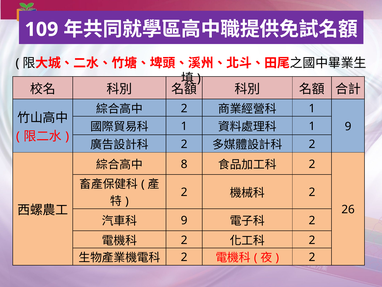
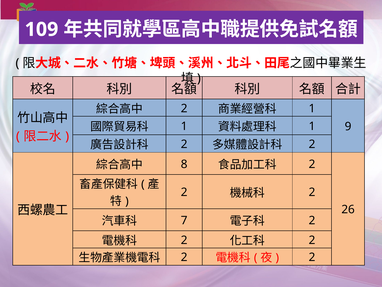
9 at (184, 220): 9 -> 7
